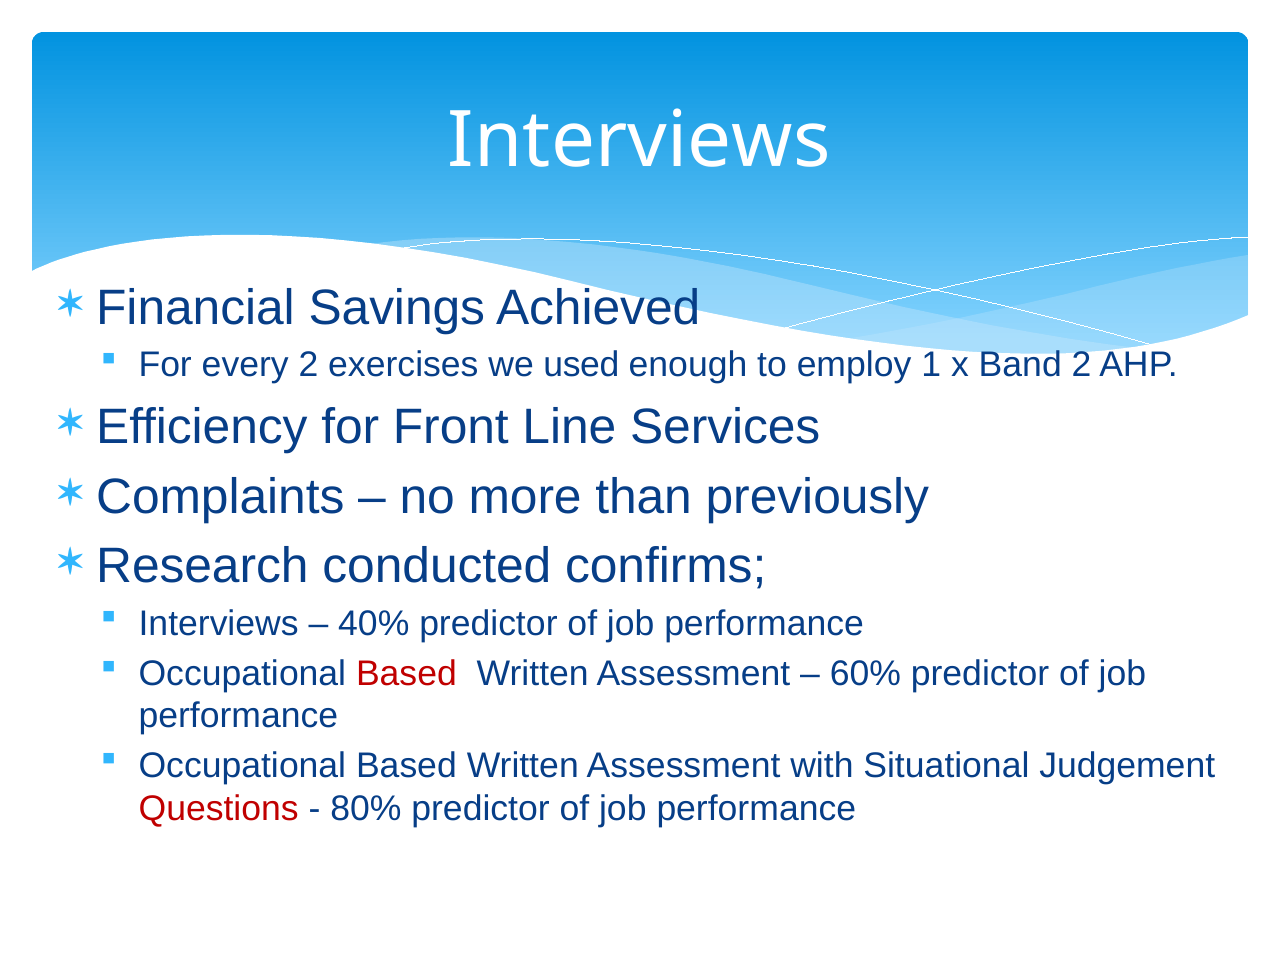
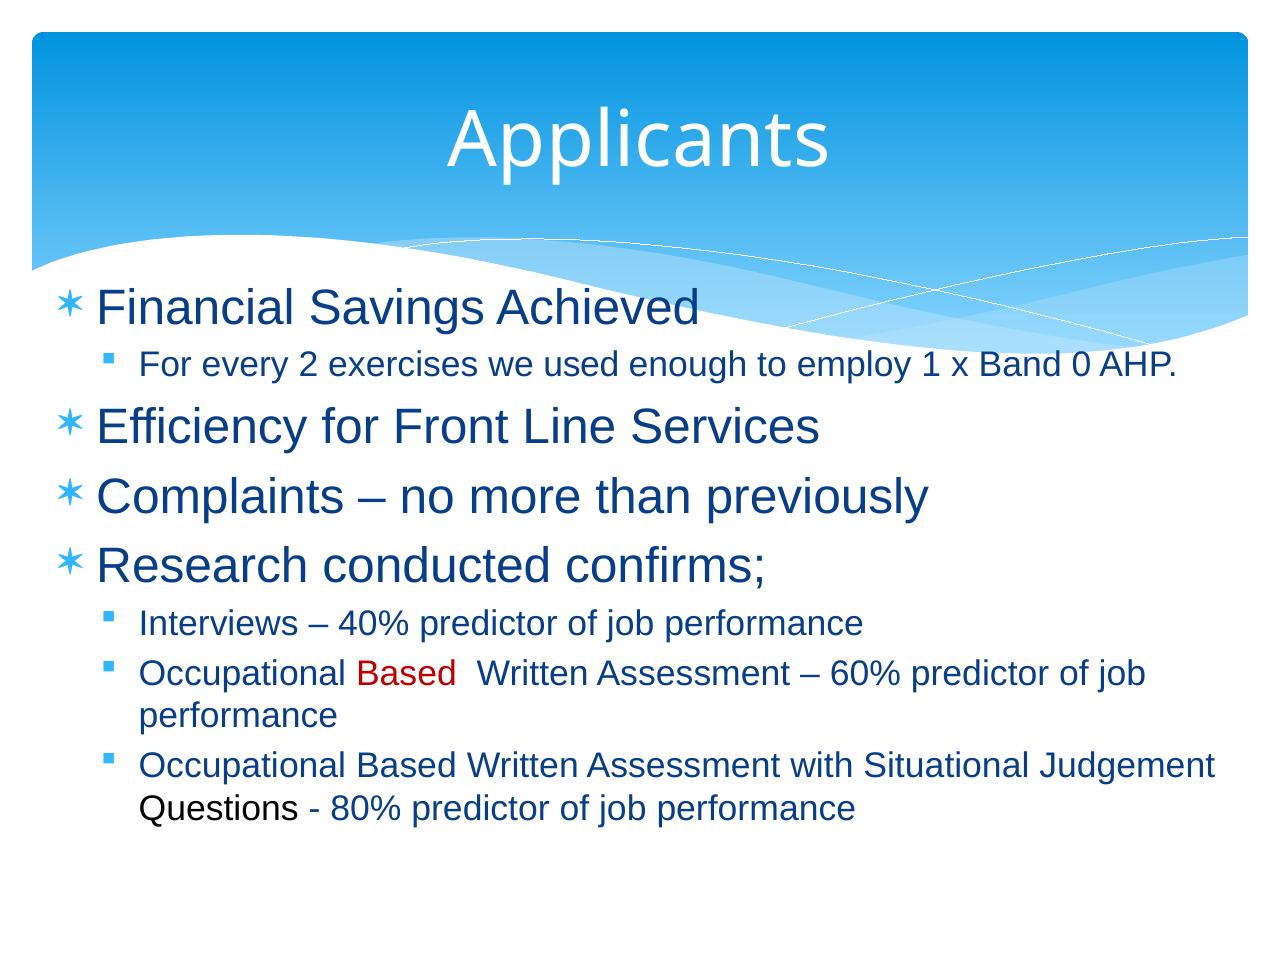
Interviews at (639, 140): Interviews -> Applicants
Band 2: 2 -> 0
Questions colour: red -> black
